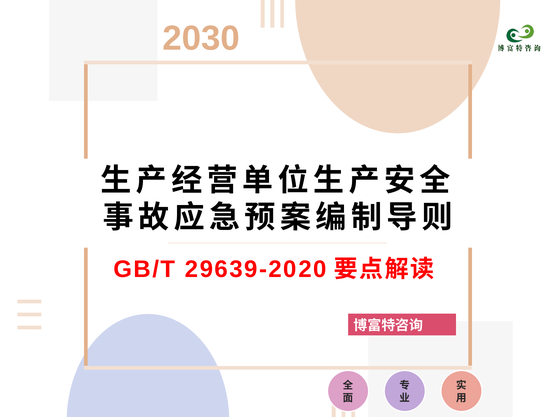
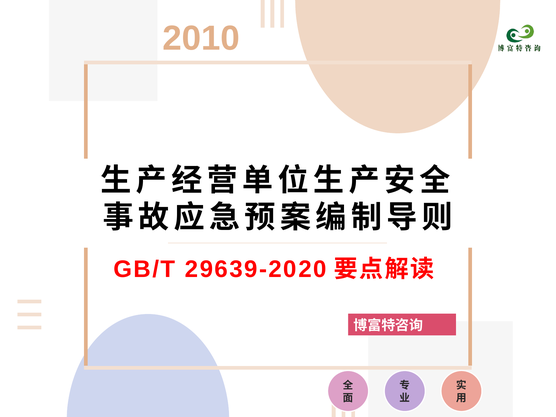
2030: 2030 -> 2010
